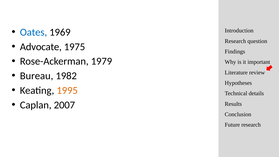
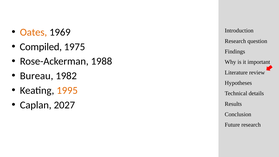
Oates colour: blue -> orange
Advocate: Advocate -> Compiled
1979: 1979 -> 1988
2007: 2007 -> 2027
